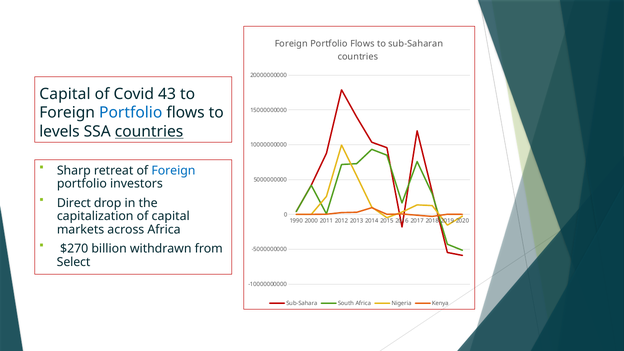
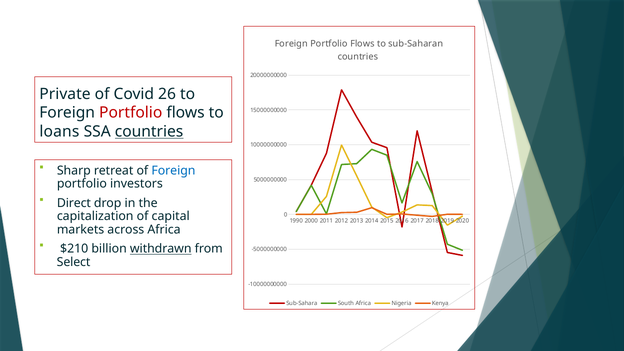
Capital at (65, 94): Capital -> Private
43: 43 -> 26
Portfolio at (131, 113) colour: blue -> red
levels: levels -> loans
$270: $270 -> $210
withdrawn underline: none -> present
